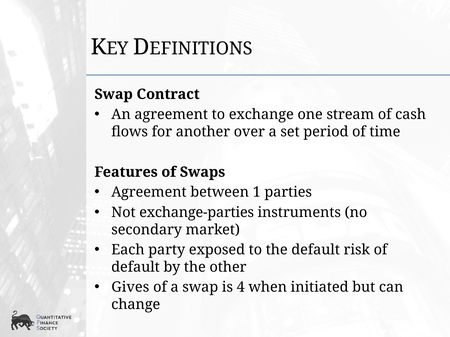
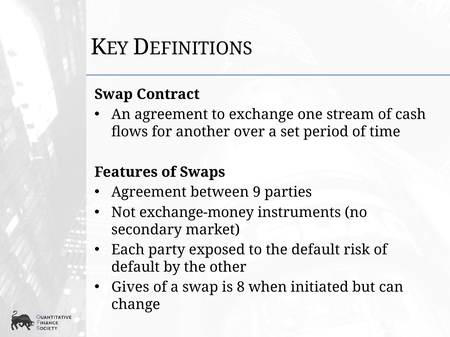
1: 1 -> 9
exchange-parties: exchange-parties -> exchange-money
4: 4 -> 8
